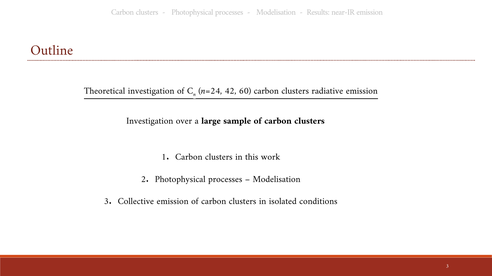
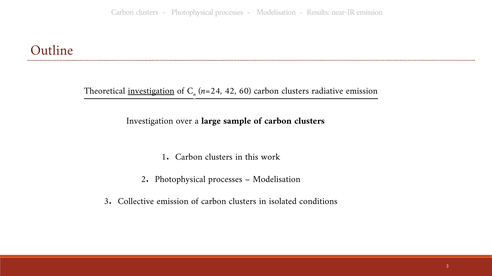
investigation at (151, 91) underline: none -> present
